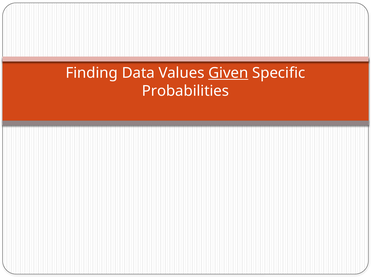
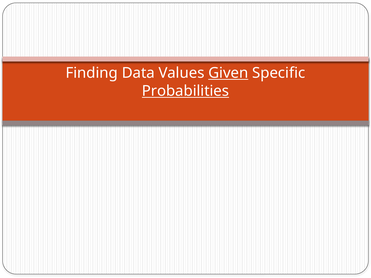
Probabilities underline: none -> present
